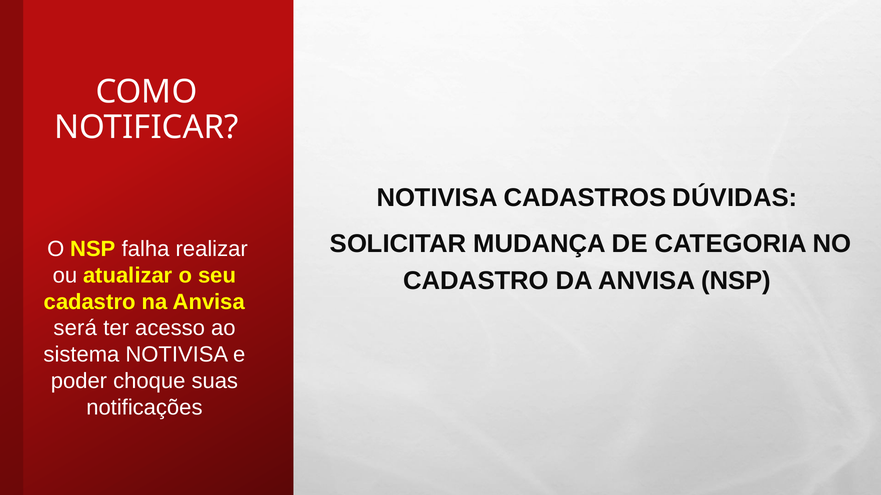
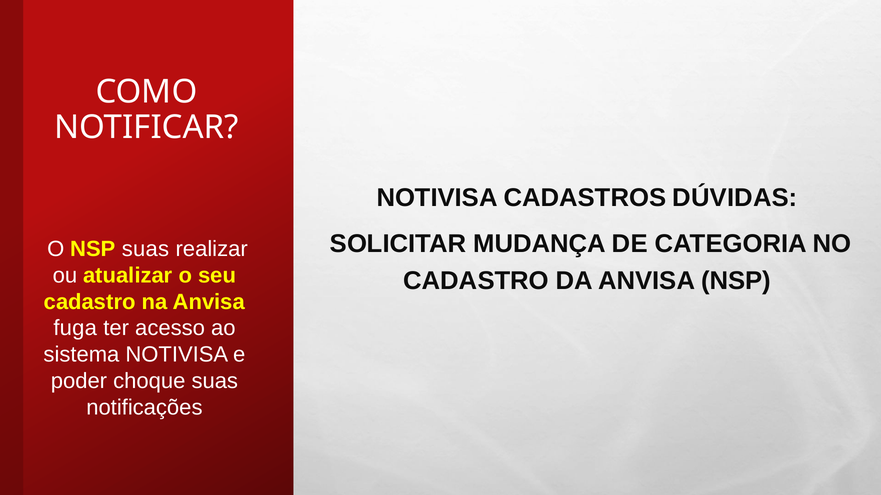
NSP falha: falha -> suas
será: será -> fuga
